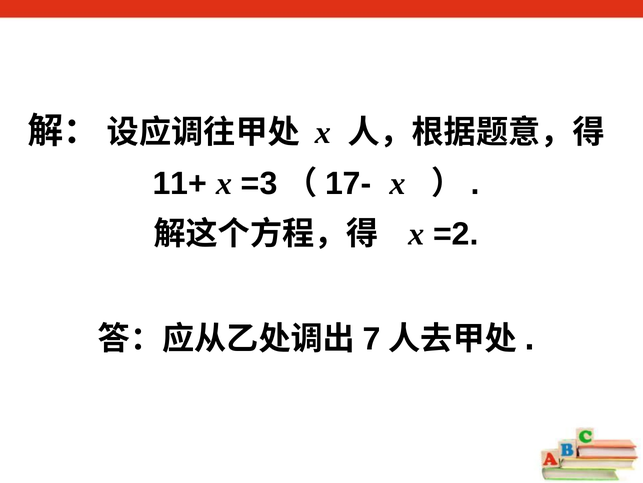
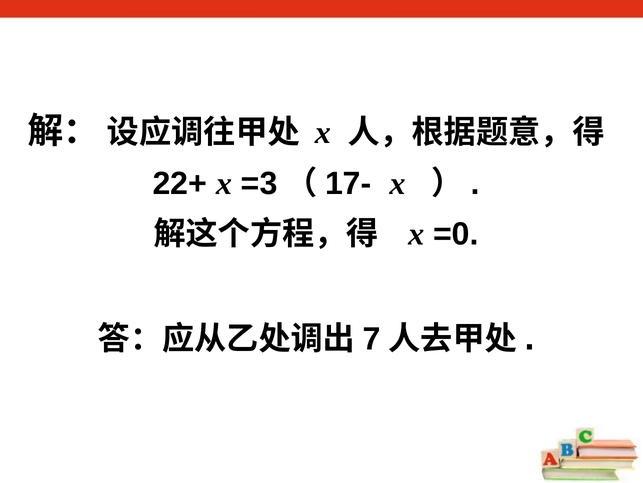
11+: 11+ -> 22+
=2: =2 -> =0
